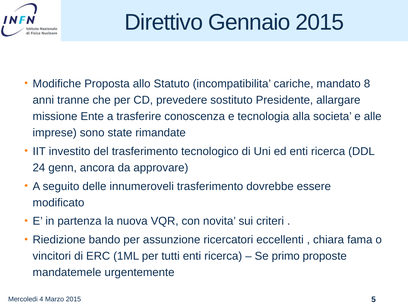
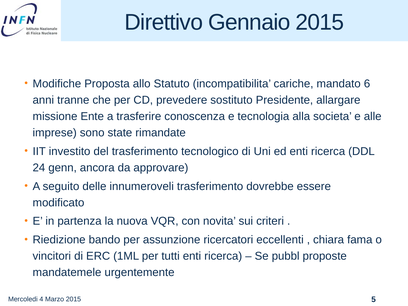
8: 8 -> 6
primo: primo -> pubbl
